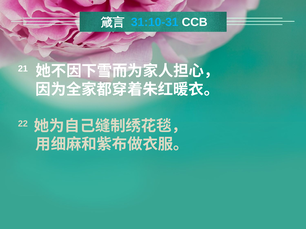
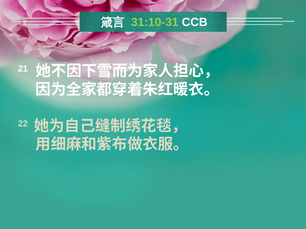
31:10-31 colour: light blue -> light green
